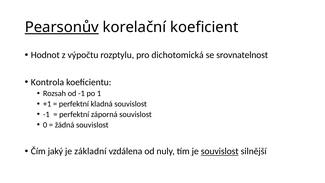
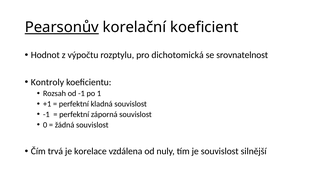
Kontrola: Kontrola -> Kontroly
jaký: jaký -> trvá
základní: základní -> korelace
souvislost at (220, 151) underline: present -> none
